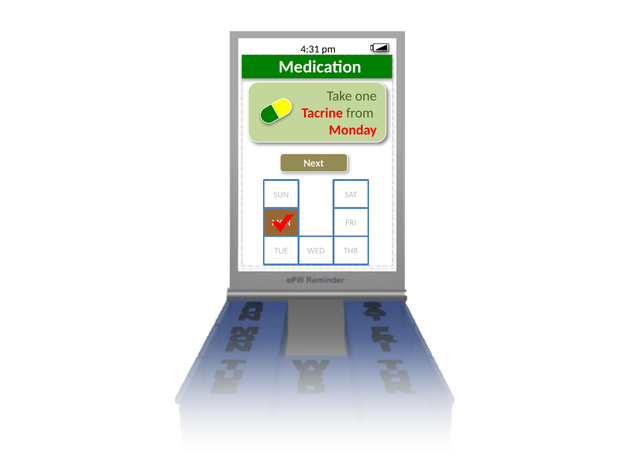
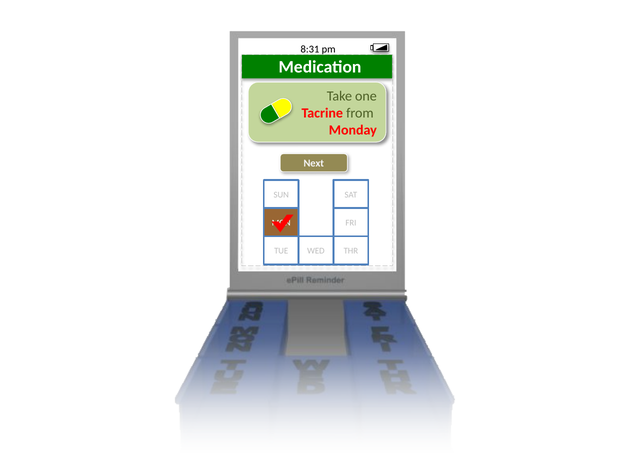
4:31: 4:31 -> 8:31
